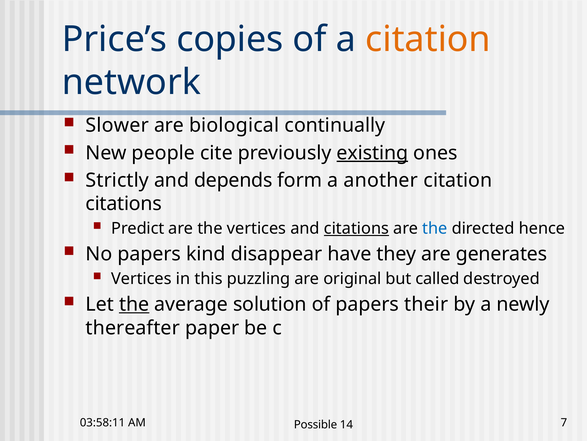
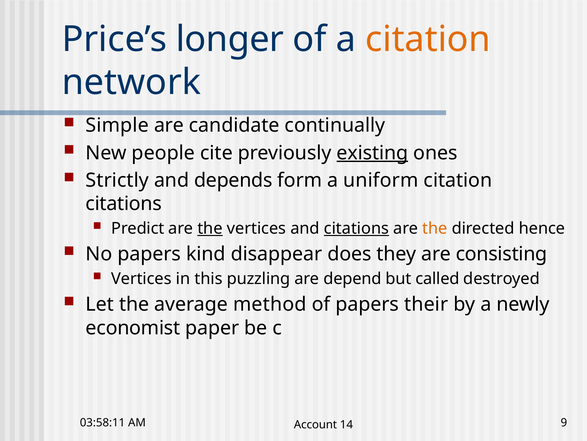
copies: copies -> longer
Slower: Slower -> Simple
biological: biological -> candidate
another: another -> uniform
the at (210, 228) underline: none -> present
the at (435, 228) colour: blue -> orange
have: have -> does
generates: generates -> consisting
original: original -> depend
the at (134, 304) underline: present -> none
solution: solution -> method
thereafter: thereafter -> economist
Possible: Possible -> Account
7: 7 -> 9
